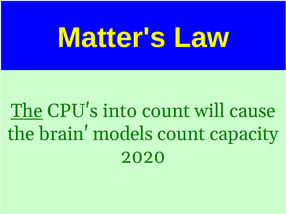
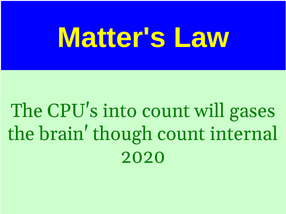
The at (27, 111) underline: present -> none
cause: cause -> gases
models: models -> though
capacity: capacity -> internal
